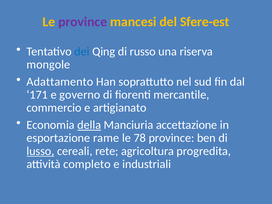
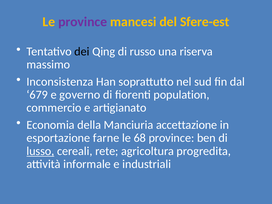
dei colour: blue -> black
mongole: mongole -> massimo
Adattamento: Adattamento -> Inconsistenza
171: 171 -> 679
mercantile: mercantile -> population
della underline: present -> none
rame: rame -> farne
78: 78 -> 68
completo: completo -> informale
